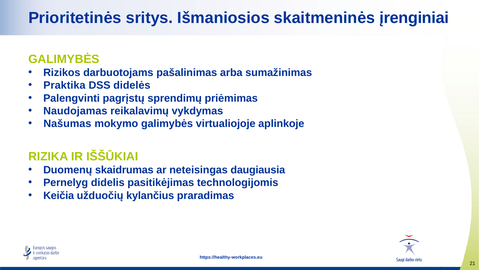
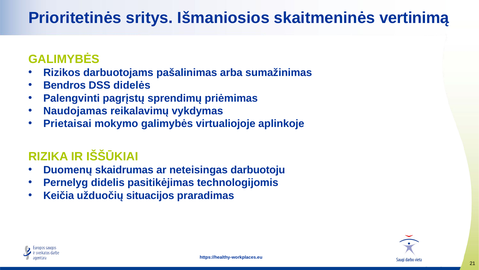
įrenginiai: įrenginiai -> vertinimą
Praktika: Praktika -> Bendros
Našumas: Našumas -> Prietaisai
daugiausia: daugiausia -> darbuotoju
kylančius: kylančius -> situacijos
